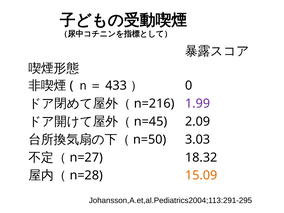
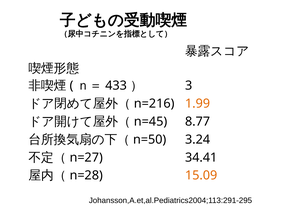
0: 0 -> 3
1.99 colour: purple -> orange
2.09: 2.09 -> 8.77
3.03: 3.03 -> 3.24
18.32: 18.32 -> 34.41
